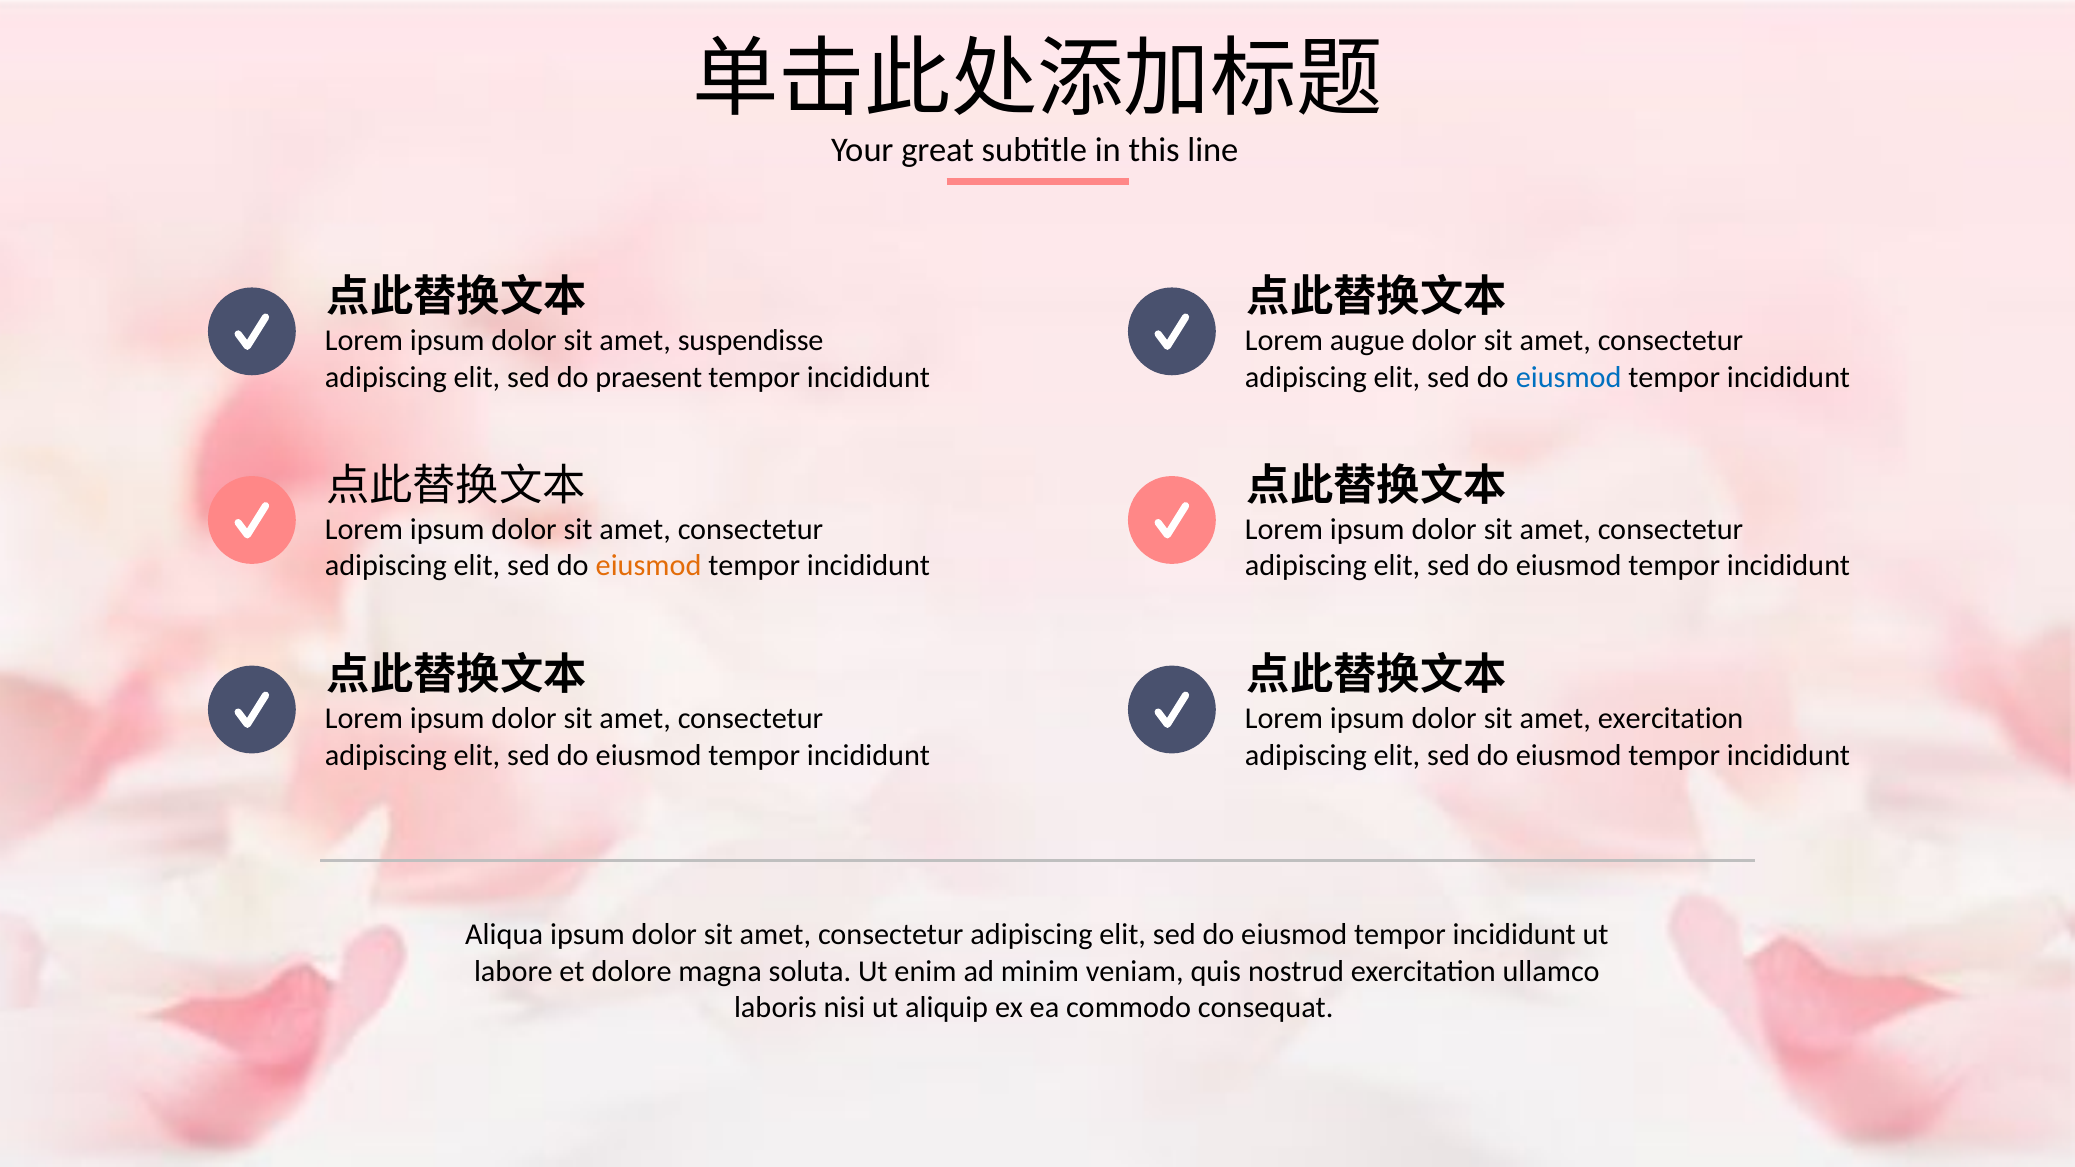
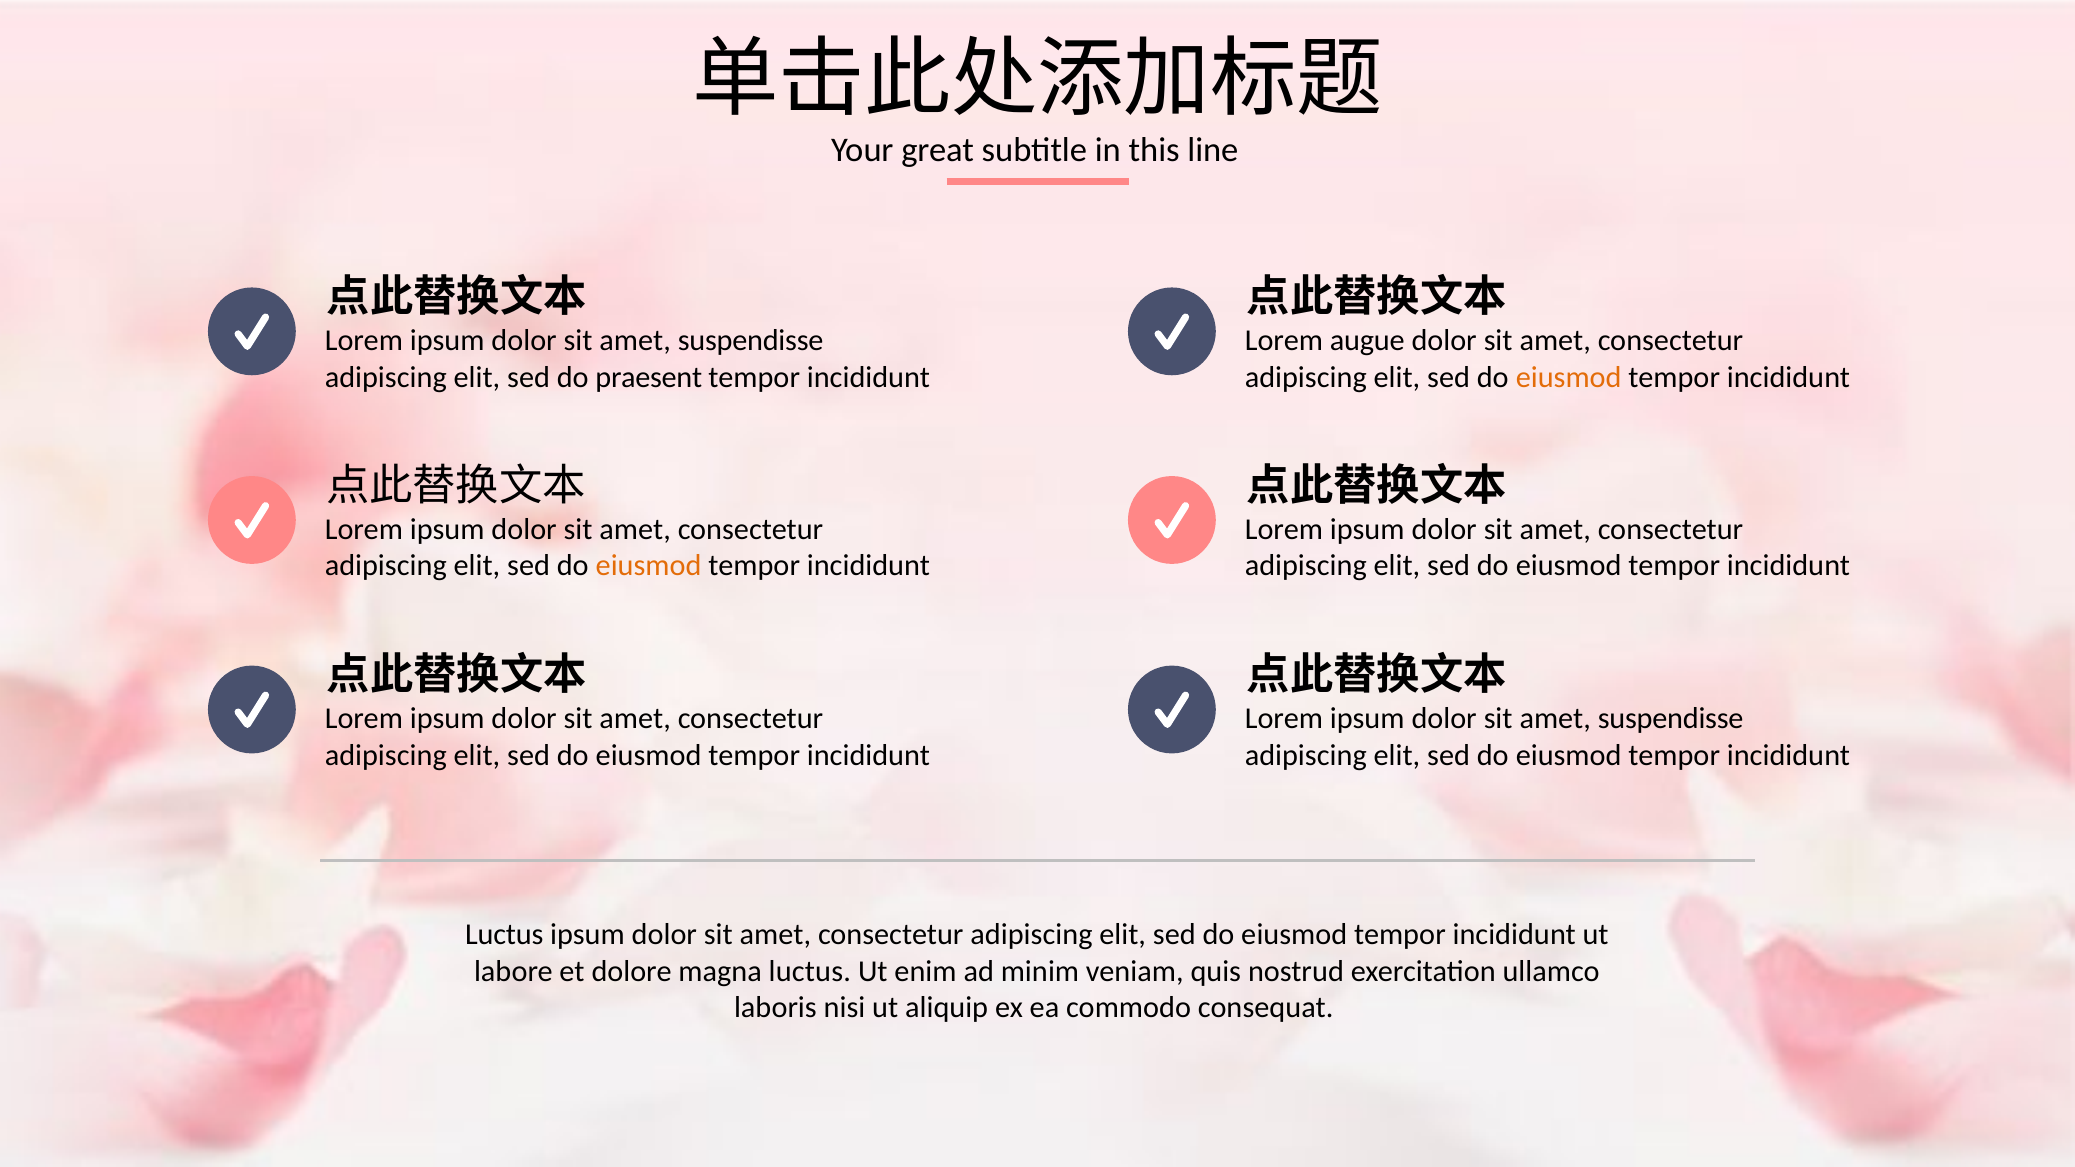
eiusmod at (1569, 377) colour: blue -> orange
exercitation at (1671, 719): exercitation -> suspendisse
Aliqua at (504, 935): Aliqua -> Luctus
magna soluta: soluta -> luctus
